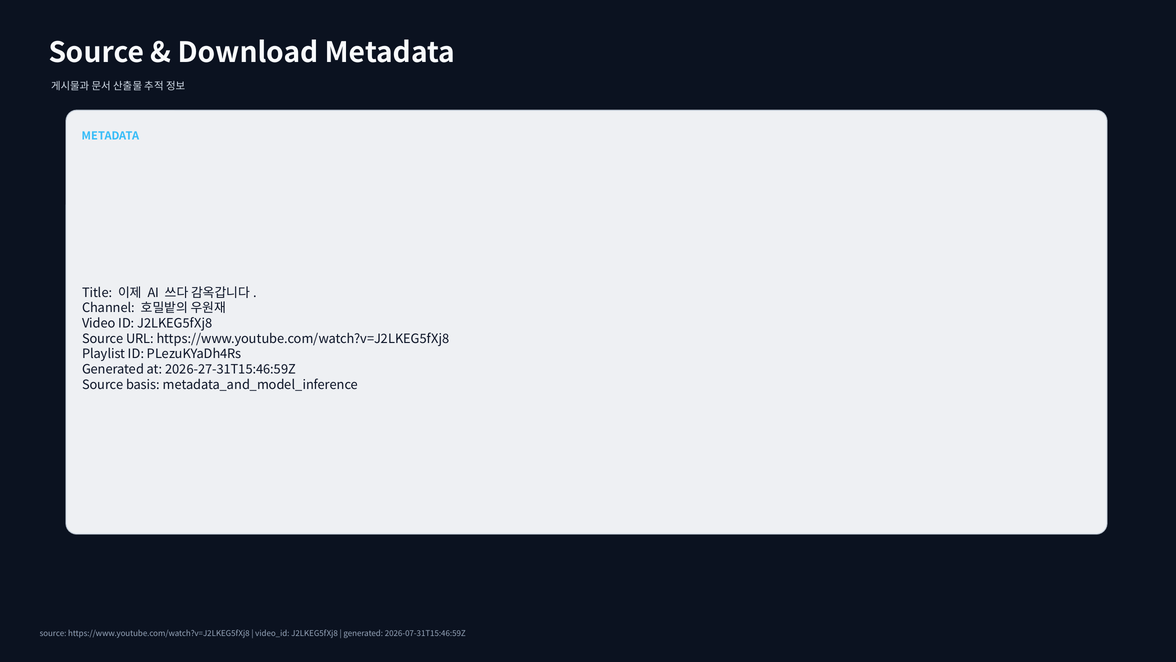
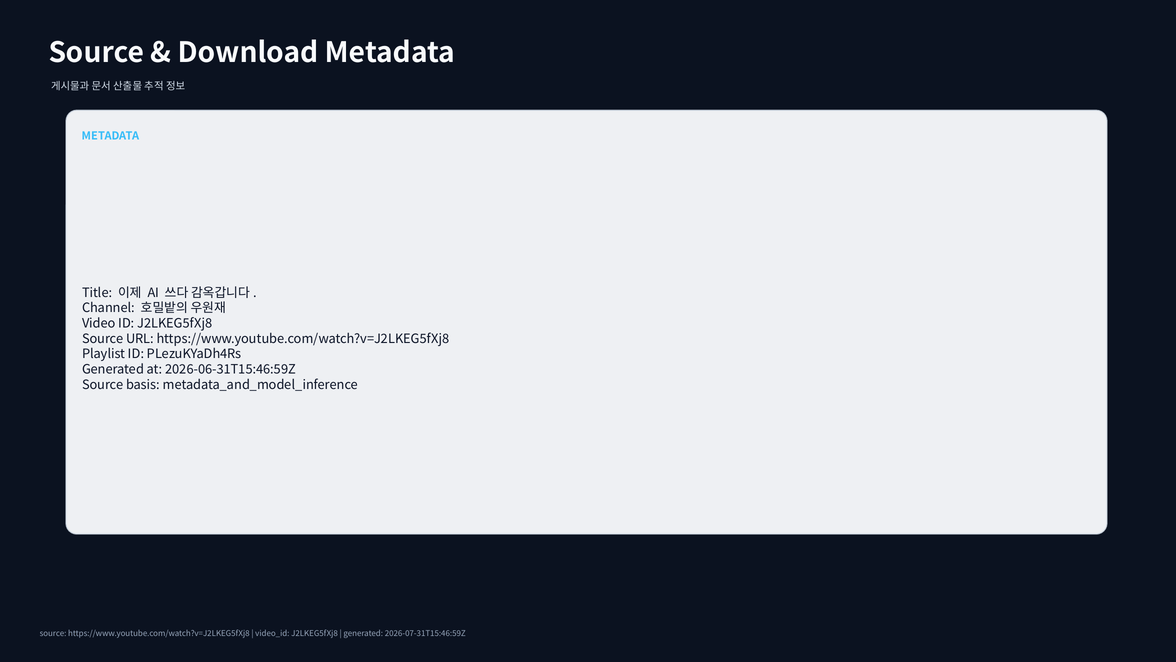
2026-27-31T15:46:59Z: 2026-27-31T15:46:59Z -> 2026-06-31T15:46:59Z
